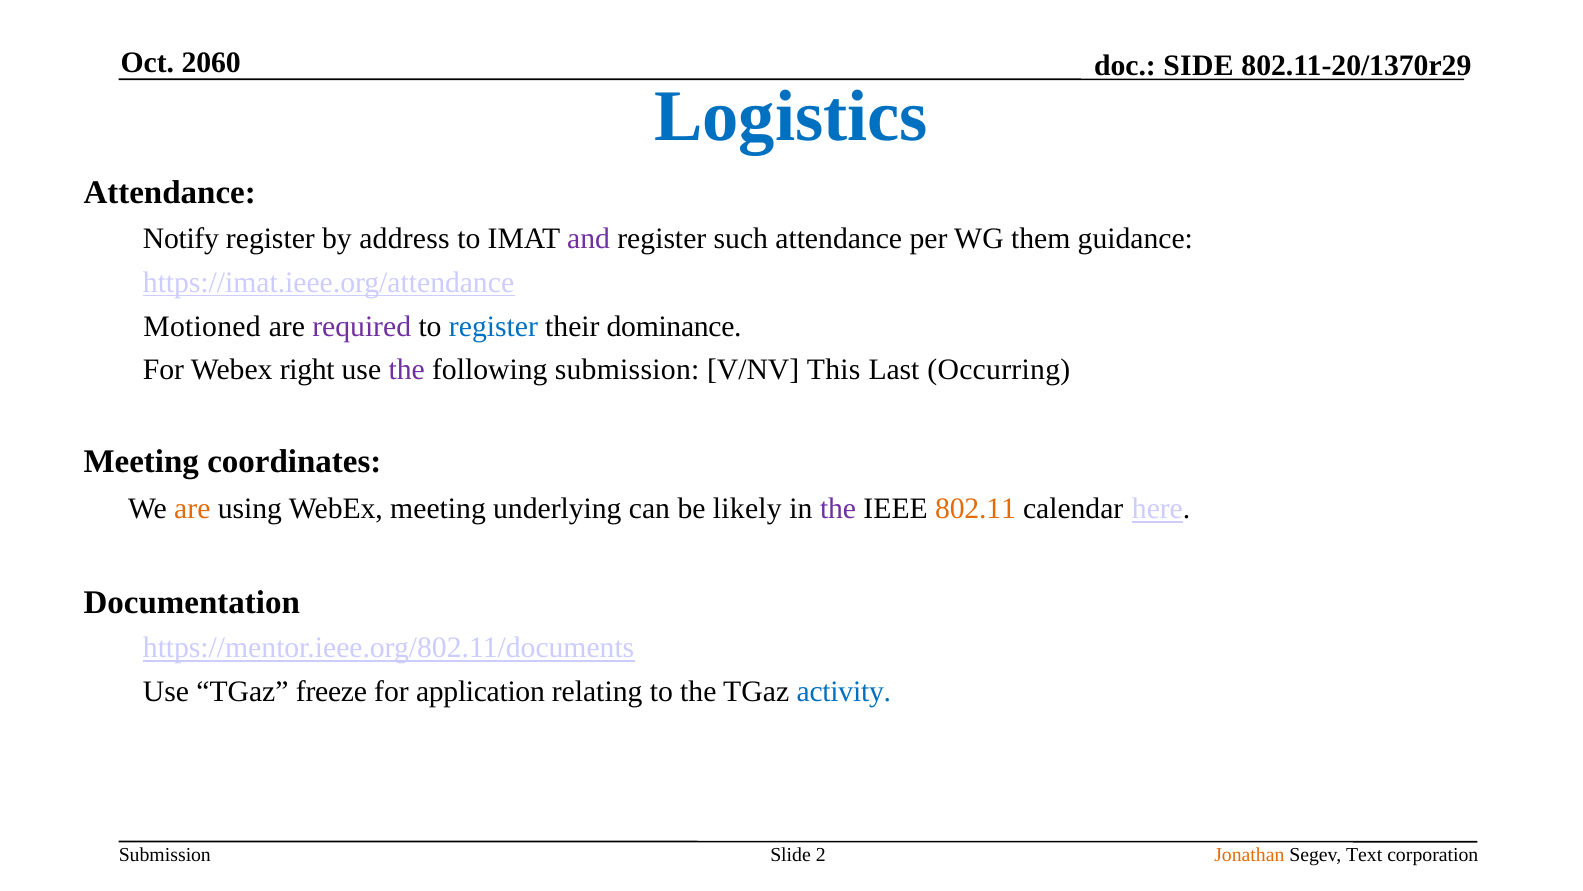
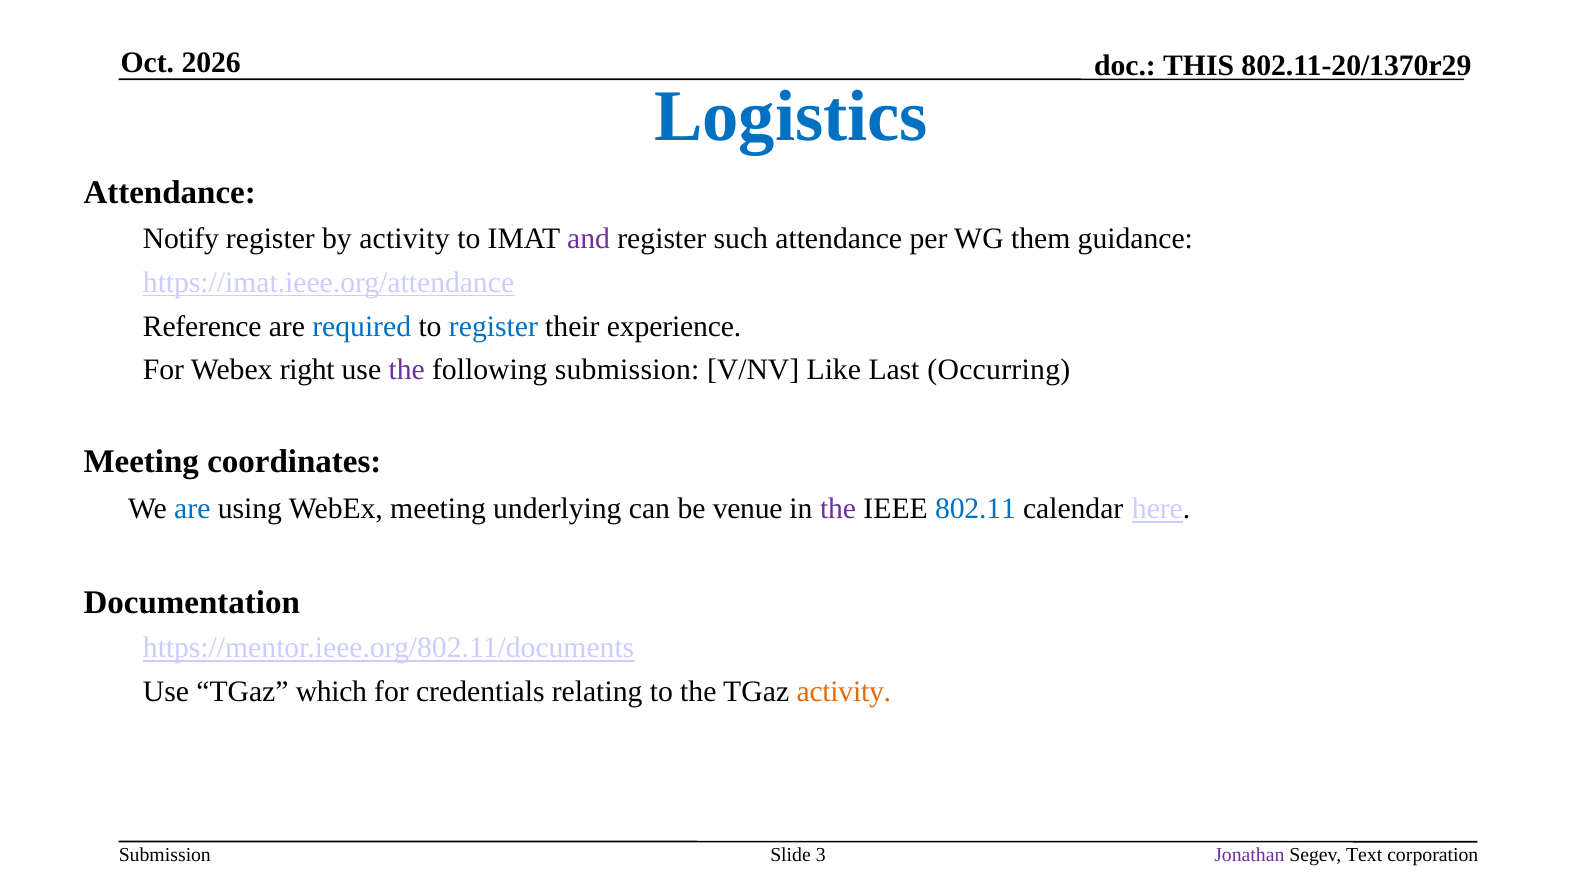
2060: 2060 -> 2026
SIDE: SIDE -> THIS
by address: address -> activity
Motioned: Motioned -> Reference
required colour: purple -> blue
dominance: dominance -> experience
This: This -> Like
are at (192, 509) colour: orange -> blue
likely: likely -> venue
802.11 colour: orange -> blue
freeze: freeze -> which
application: application -> credentials
activity at (844, 692) colour: blue -> orange
2: 2 -> 3
Jonathan colour: orange -> purple
